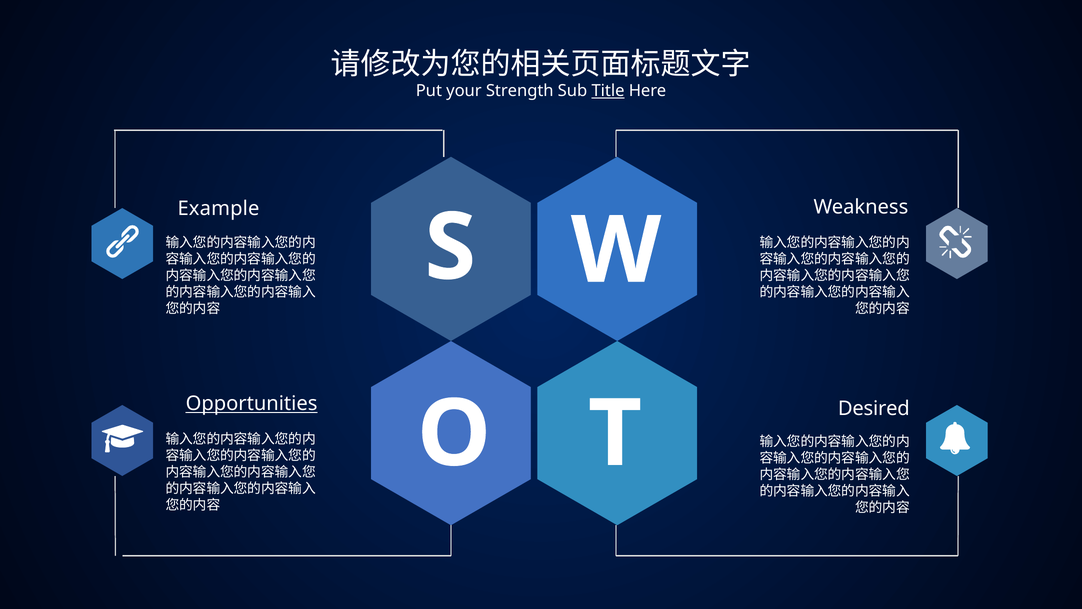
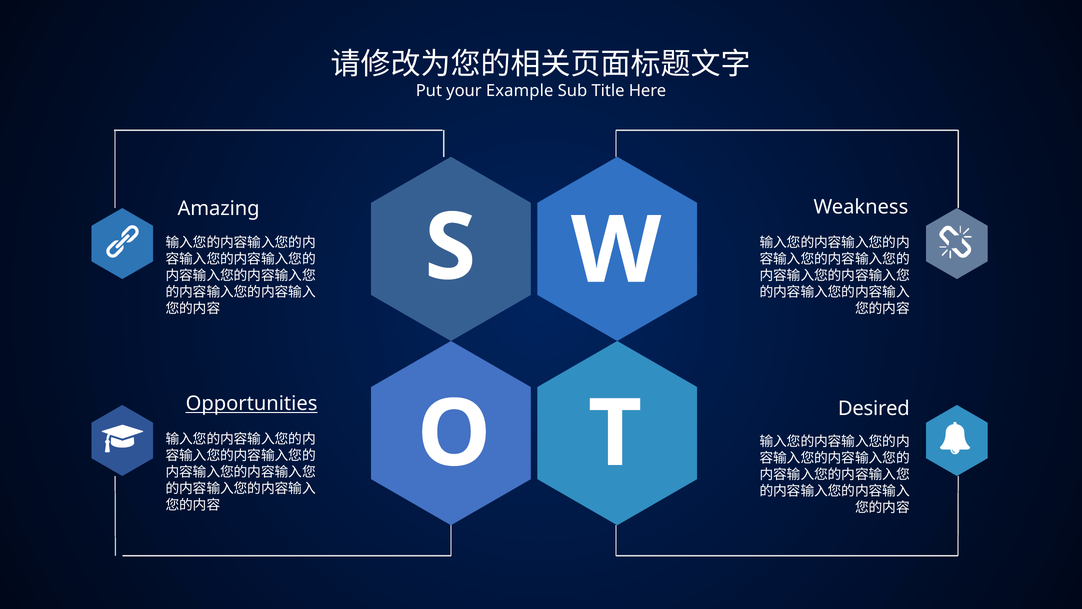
Strength: Strength -> Example
Title underline: present -> none
Example: Example -> Amazing
